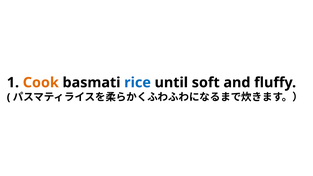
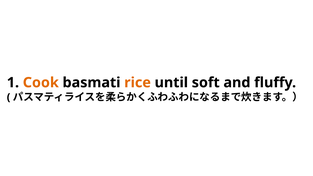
rice colour: blue -> orange
